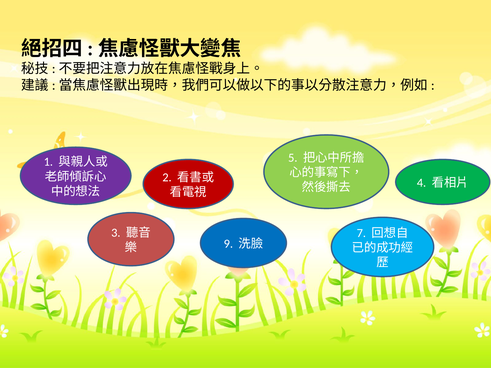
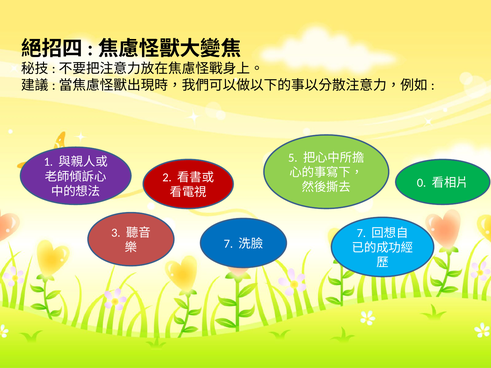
4: 4 -> 0
9 at (228, 244): 9 -> 7
